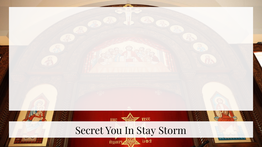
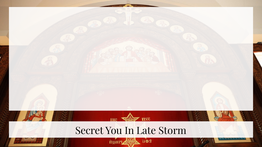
Stay: Stay -> Late
